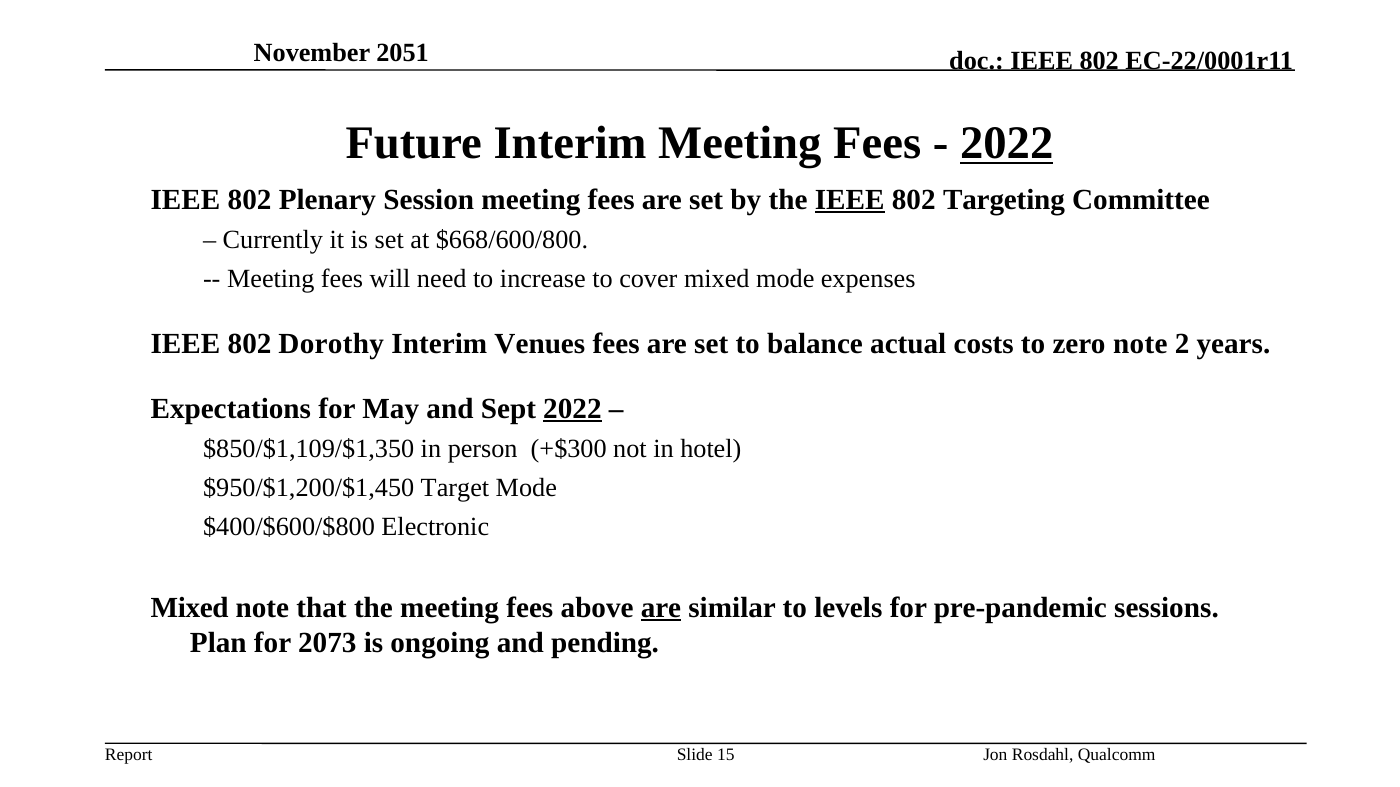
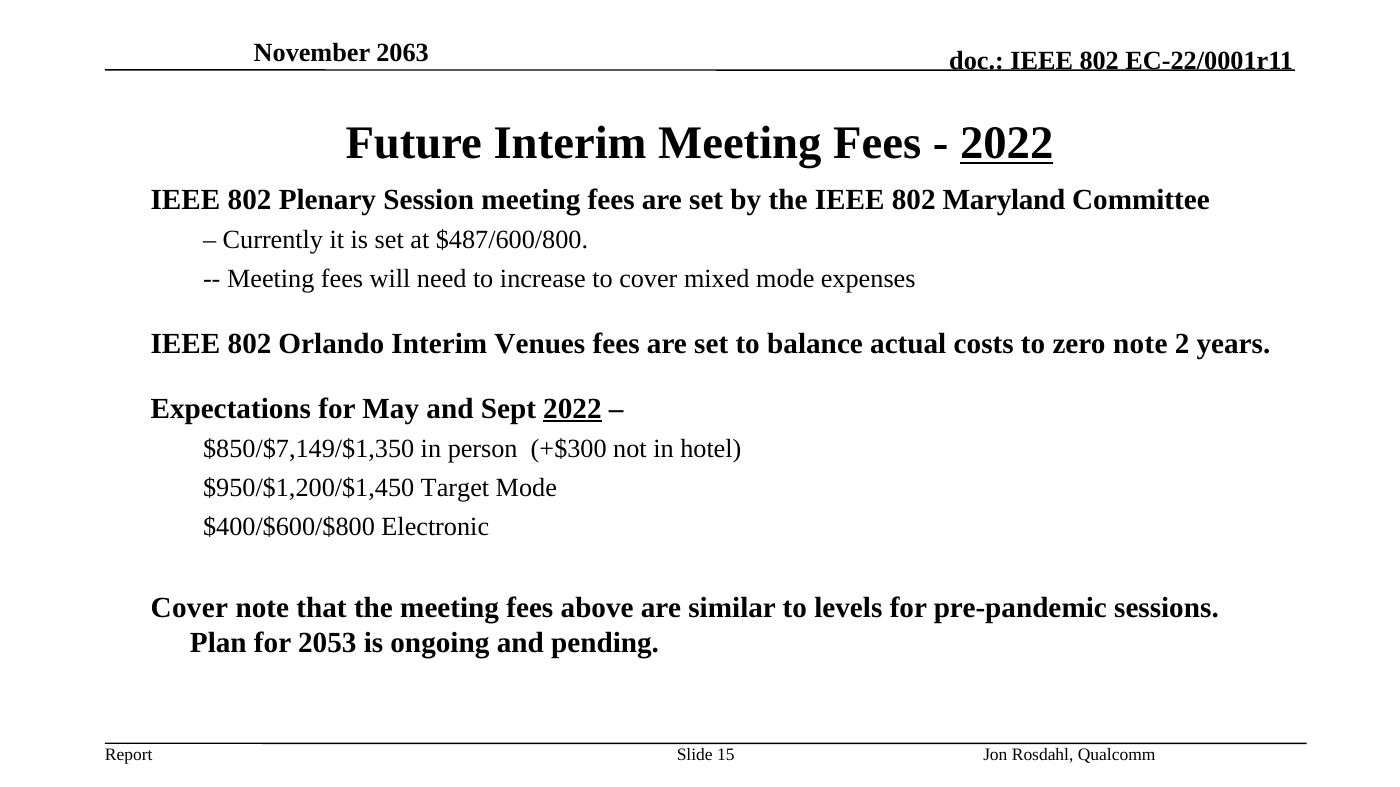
2051: 2051 -> 2063
IEEE at (850, 200) underline: present -> none
Targeting: Targeting -> Maryland
$668/600/800: $668/600/800 -> $487/600/800
Dorothy: Dorothy -> Orlando
$850/$1,109/$1,350: $850/$1,109/$1,350 -> $850/$7,149/$1,350
Mixed at (190, 608): Mixed -> Cover
are at (661, 608) underline: present -> none
2073: 2073 -> 2053
